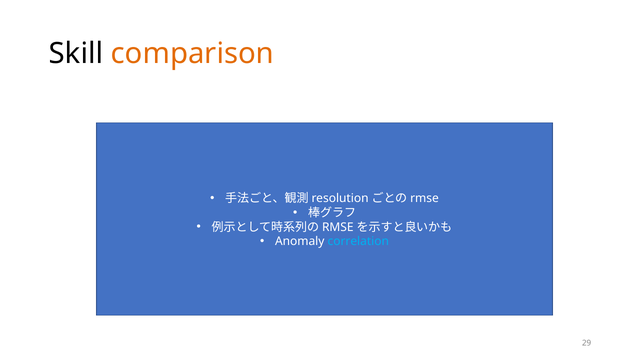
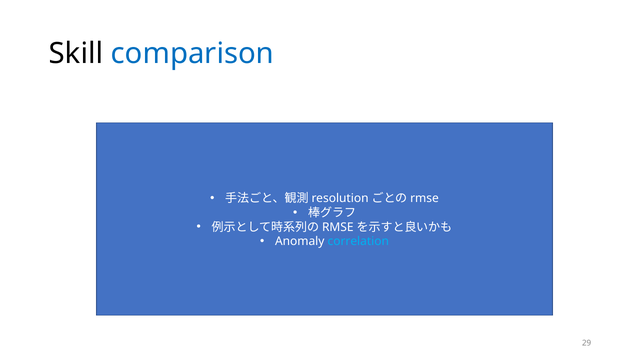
comparison colour: orange -> blue
